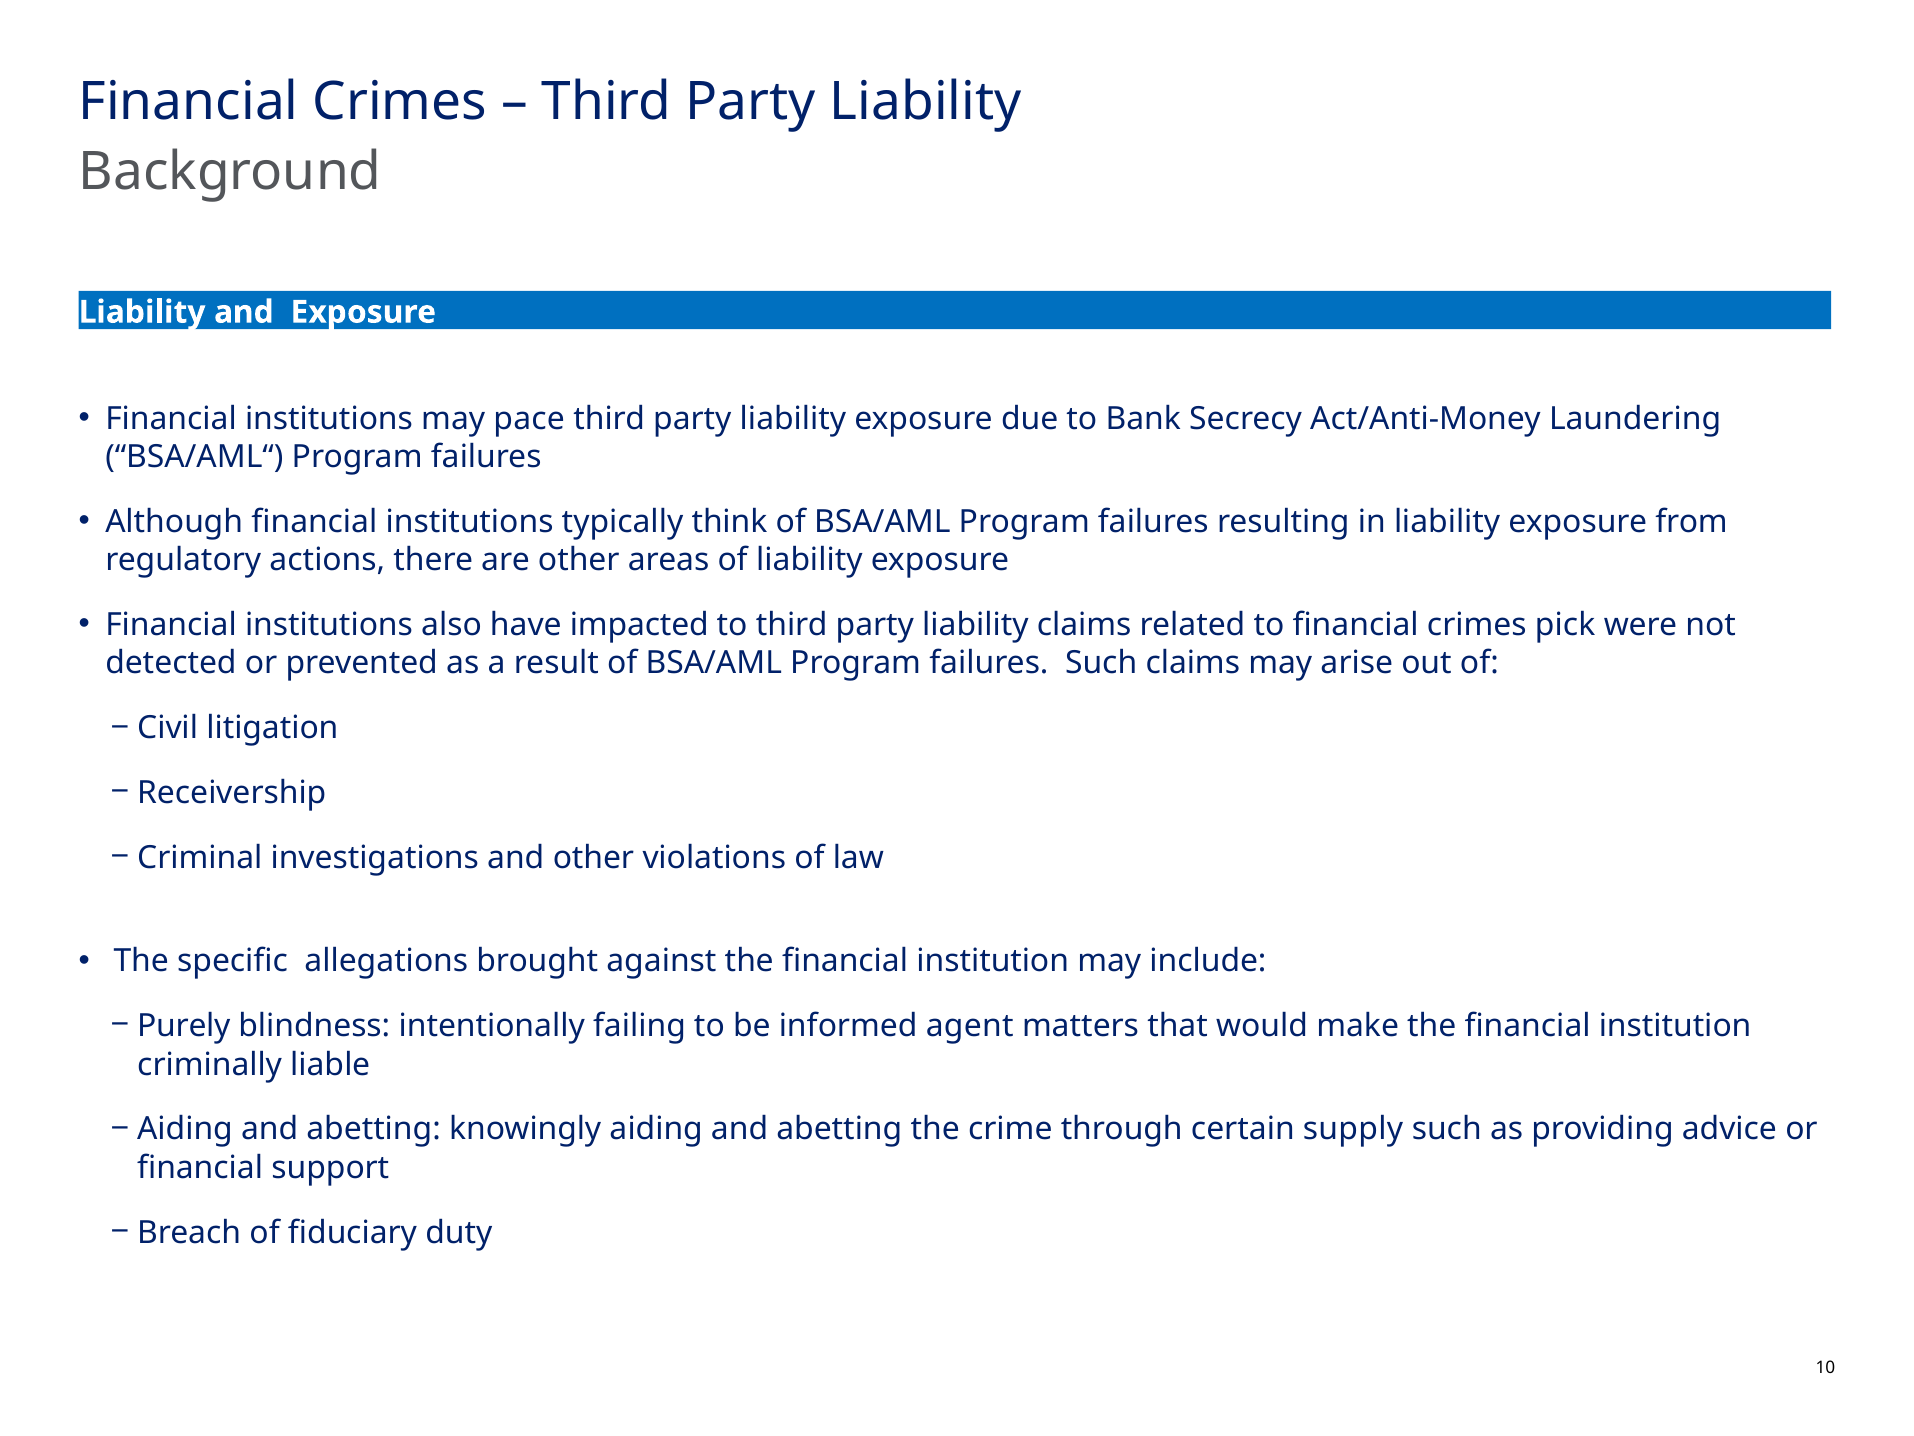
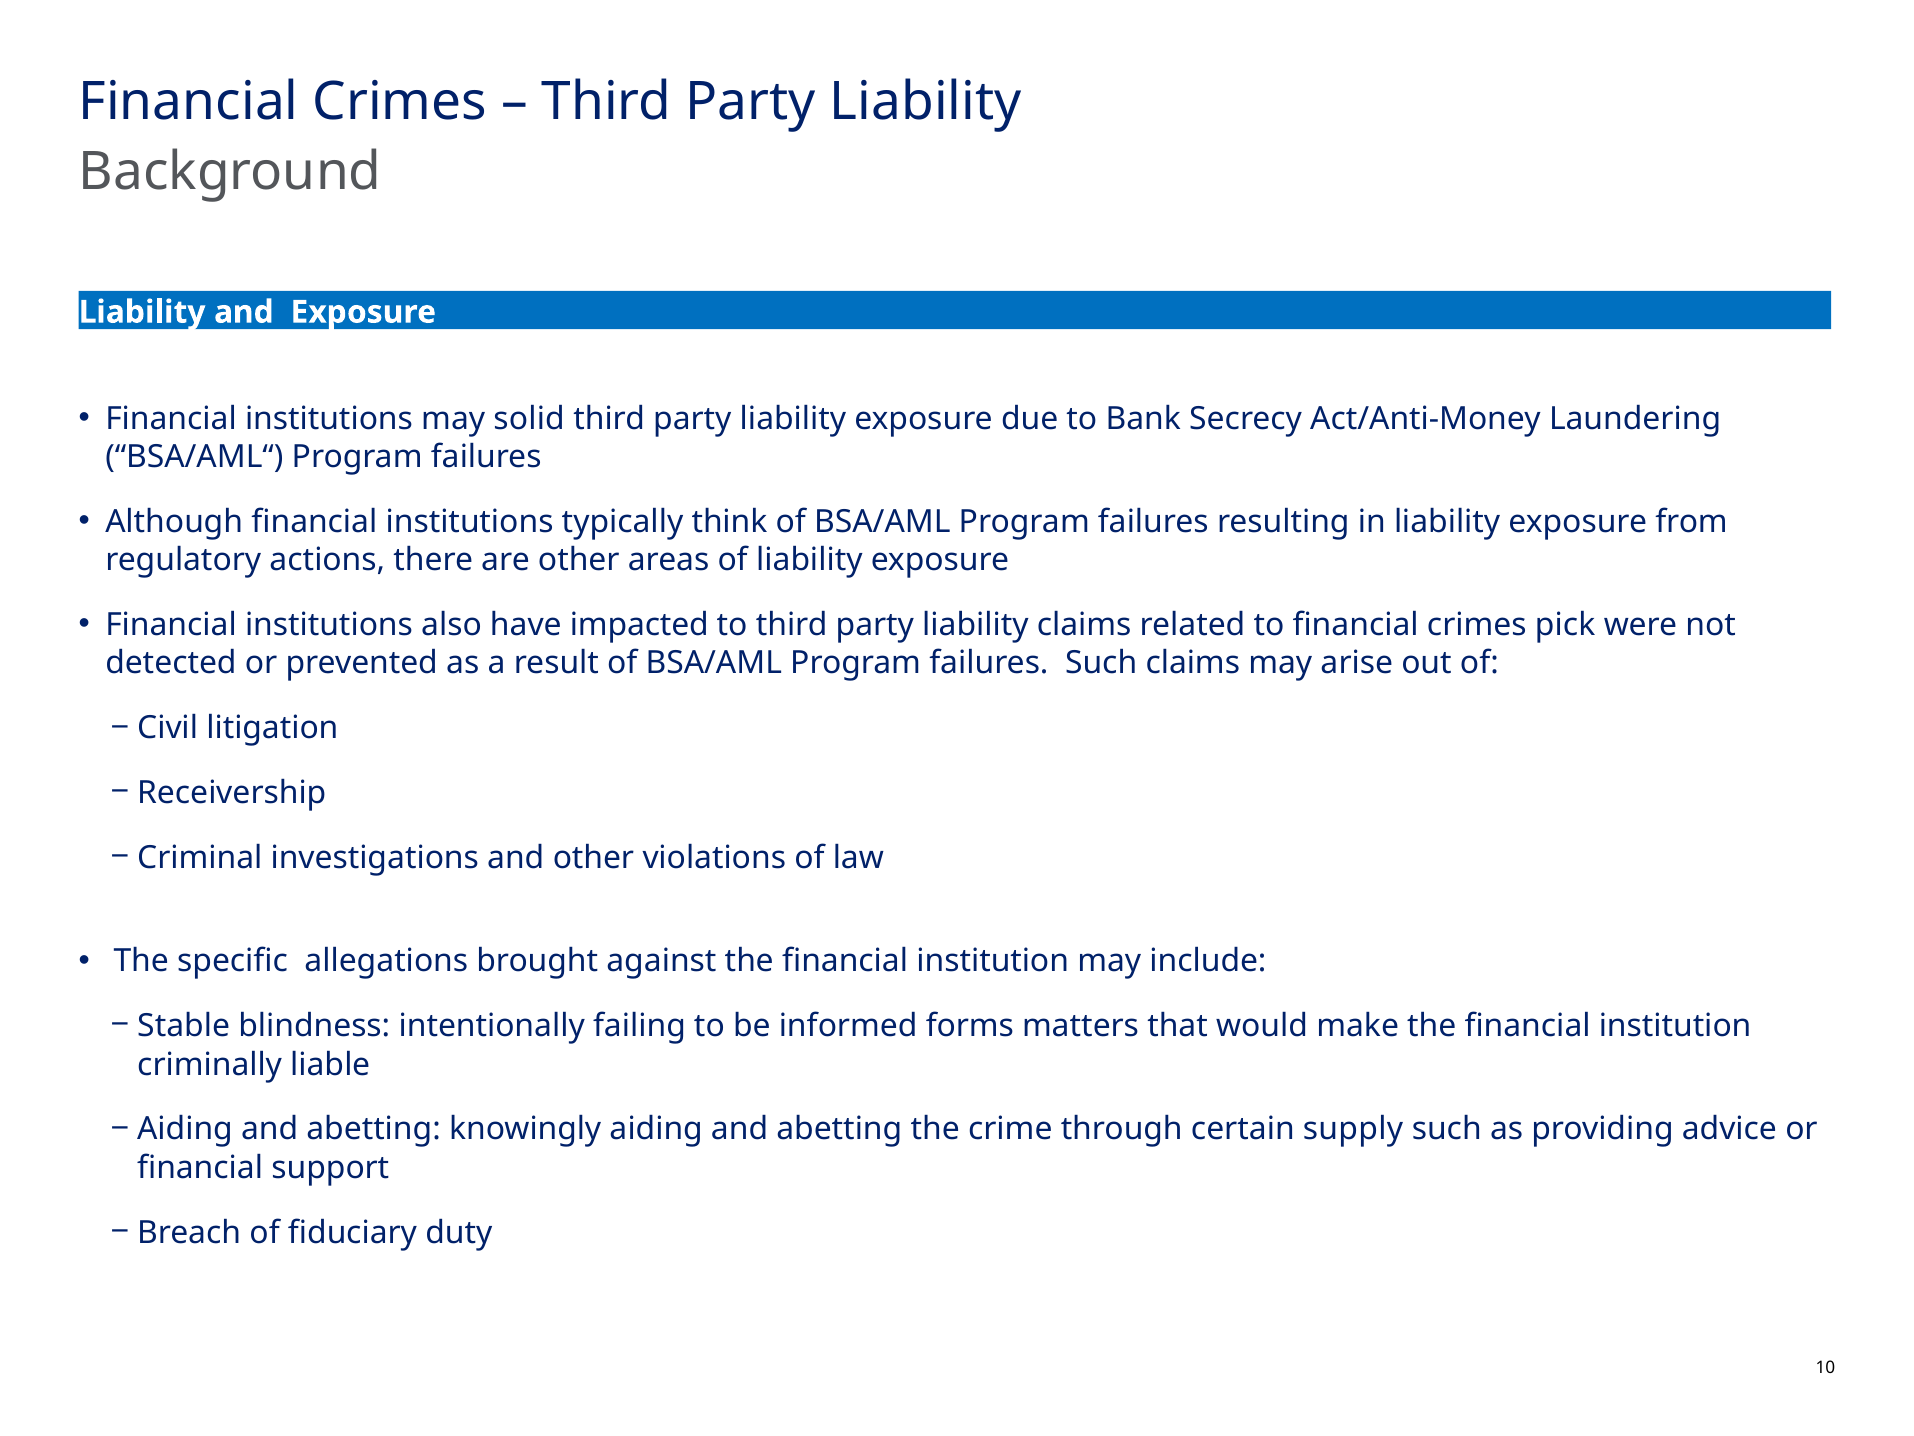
pace: pace -> solid
Purely: Purely -> Stable
agent: agent -> forms
